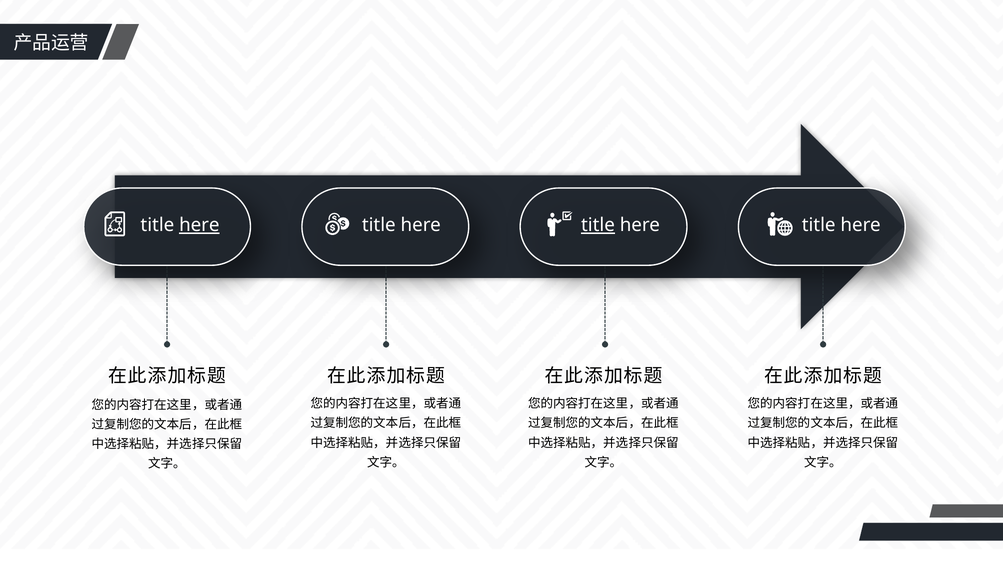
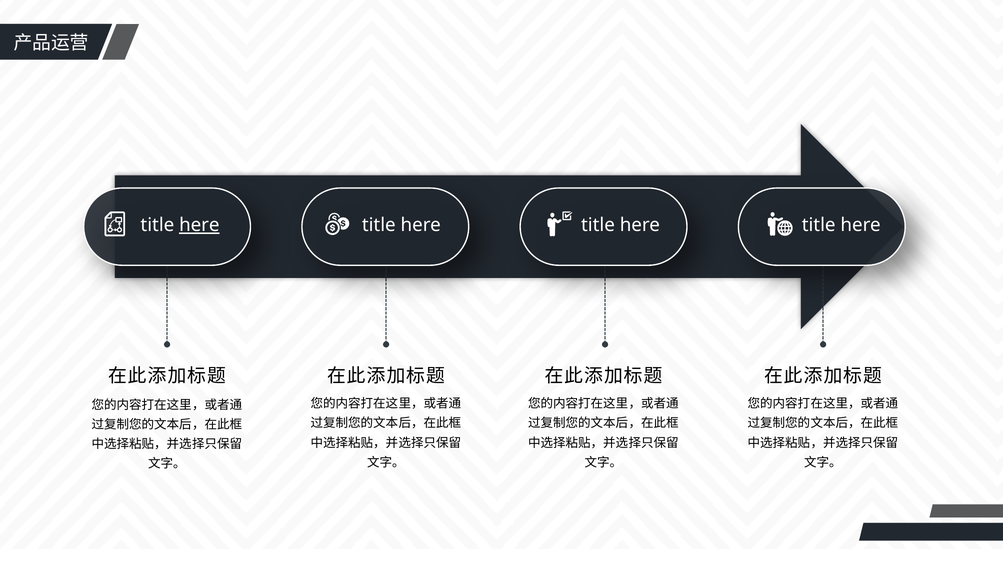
title at (598, 225) underline: present -> none
